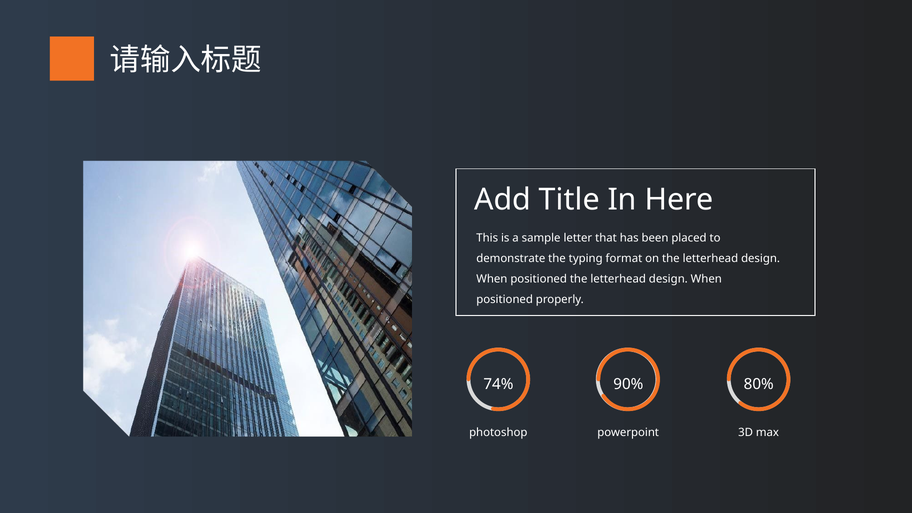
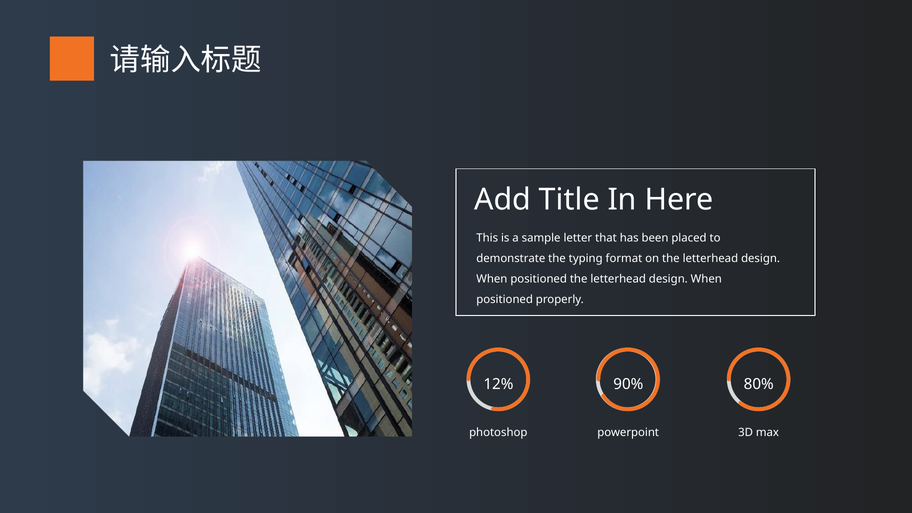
74%: 74% -> 12%
